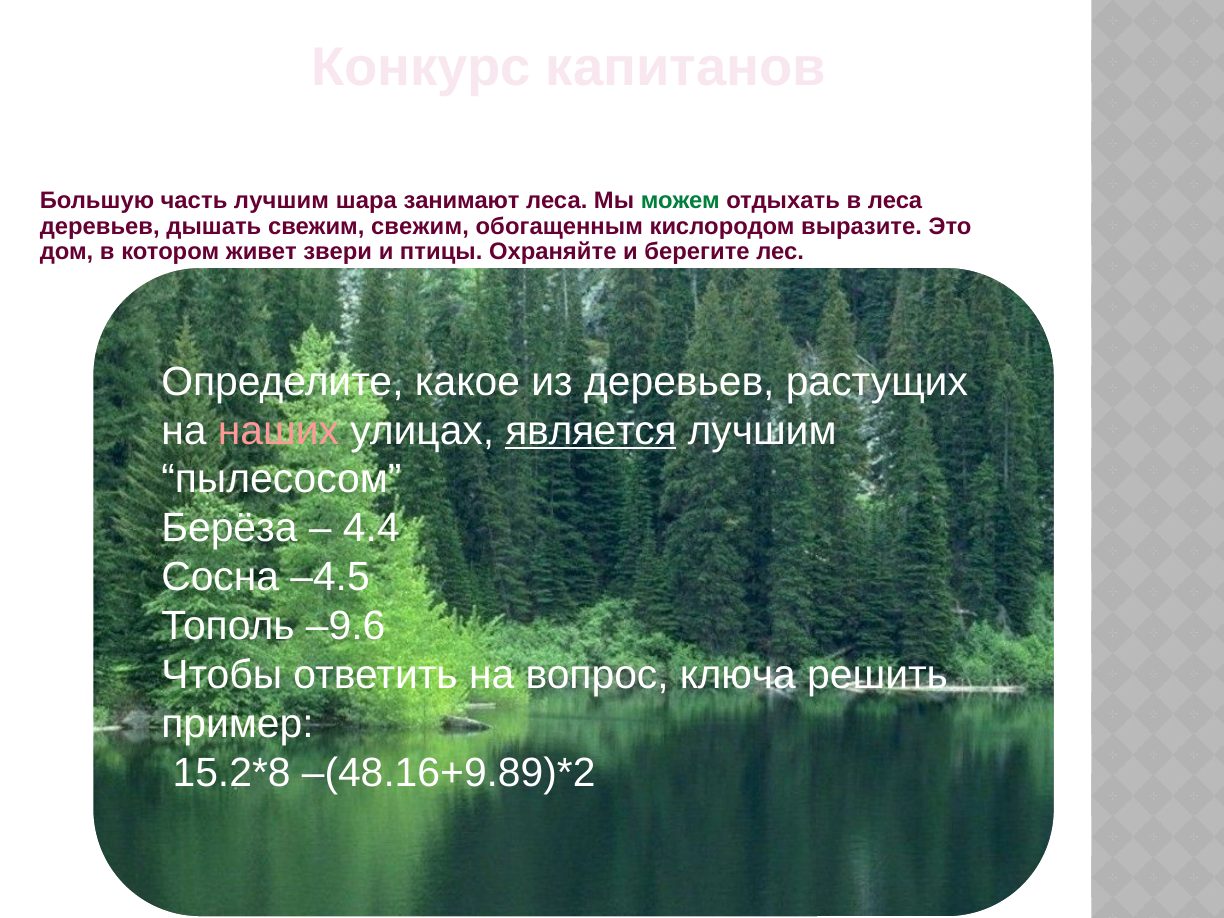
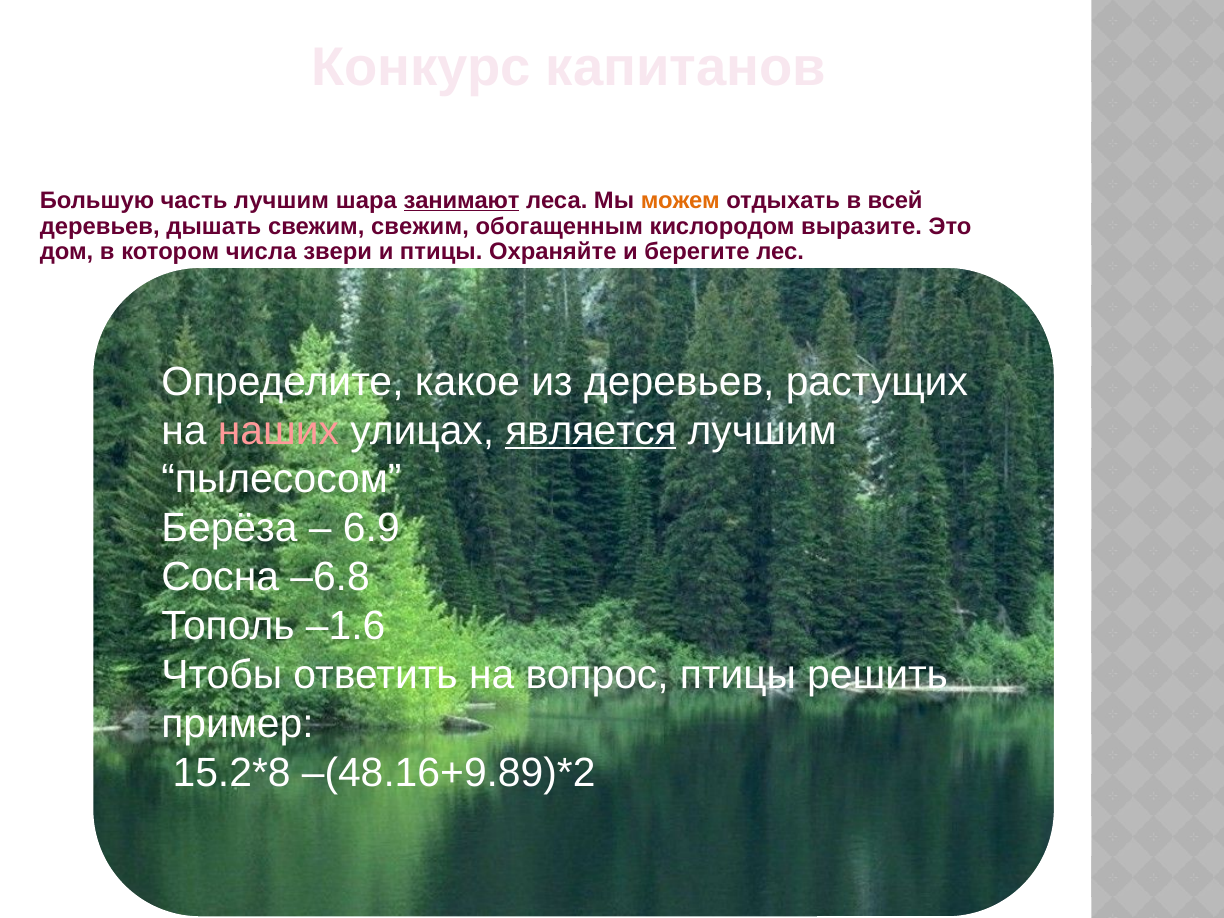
занимают underline: none -> present
можем colour: green -> orange
в леса: леса -> всей
живет: живет -> числа
4.4: 4.4 -> 6.9
–4.5: –4.5 -> –6.8
–9.6: –9.6 -> –1.6
вопрос ключа: ключа -> птицы
